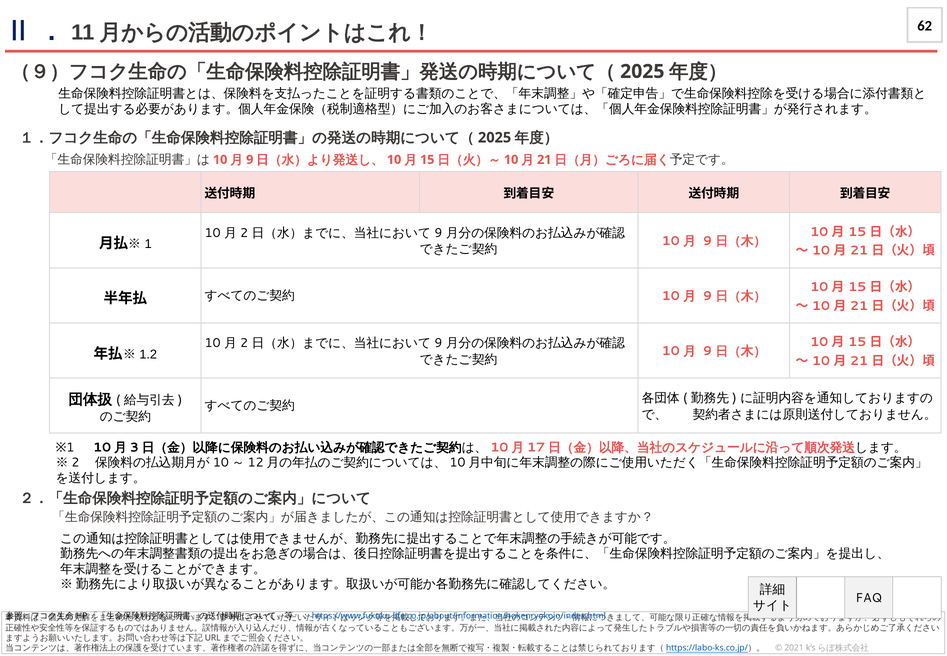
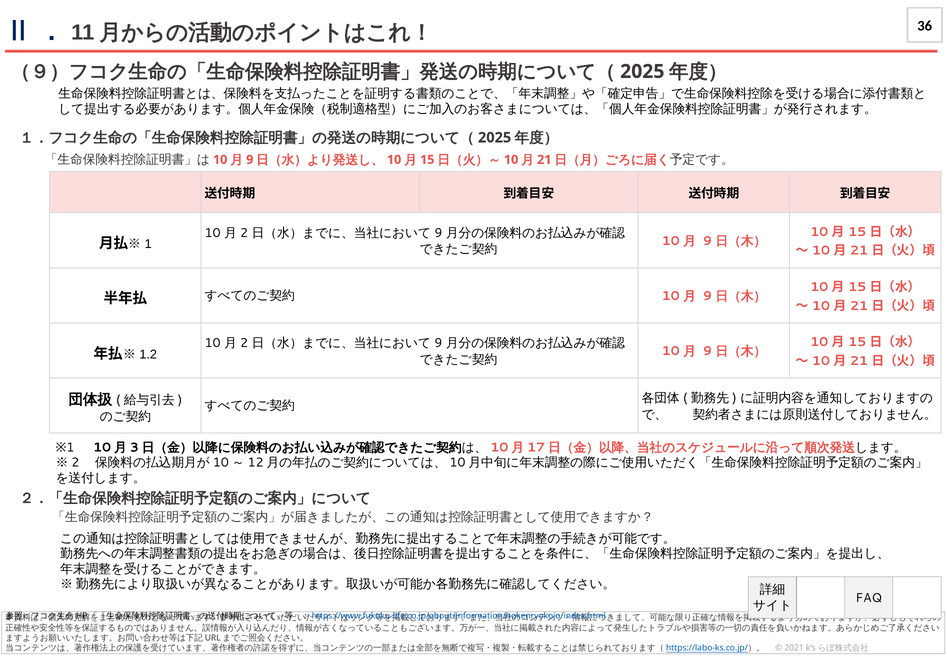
62: 62 -> 36
